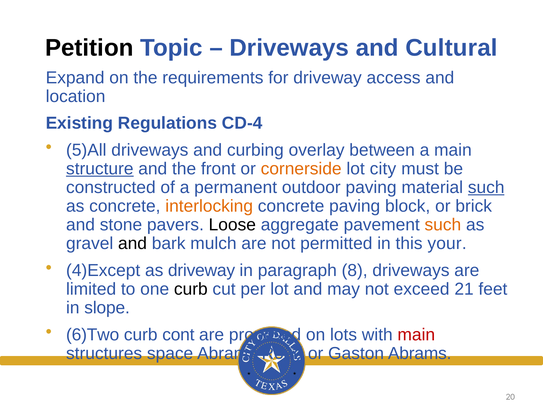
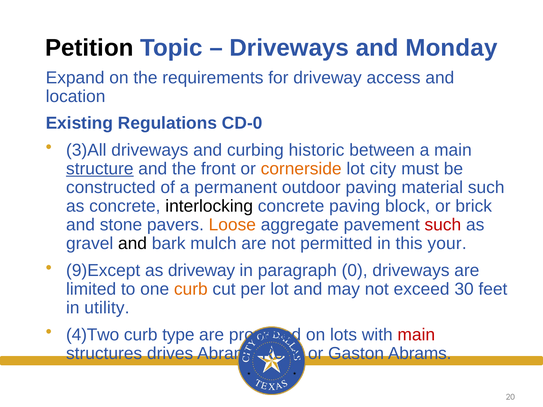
Cultural: Cultural -> Monday
CD-4: CD-4 -> CD-0
5)All: 5)All -> 3)All
overlay: overlay -> historic
such at (486, 188) underline: present -> none
interlocking colour: orange -> black
Loose colour: black -> orange
such at (443, 225) colour: orange -> red
4)Except: 4)Except -> 9)Except
8: 8 -> 0
curb at (191, 289) colour: black -> orange
21: 21 -> 30
slope: slope -> utility
6)Two: 6)Two -> 4)Two
cont: cont -> type
space: space -> drives
